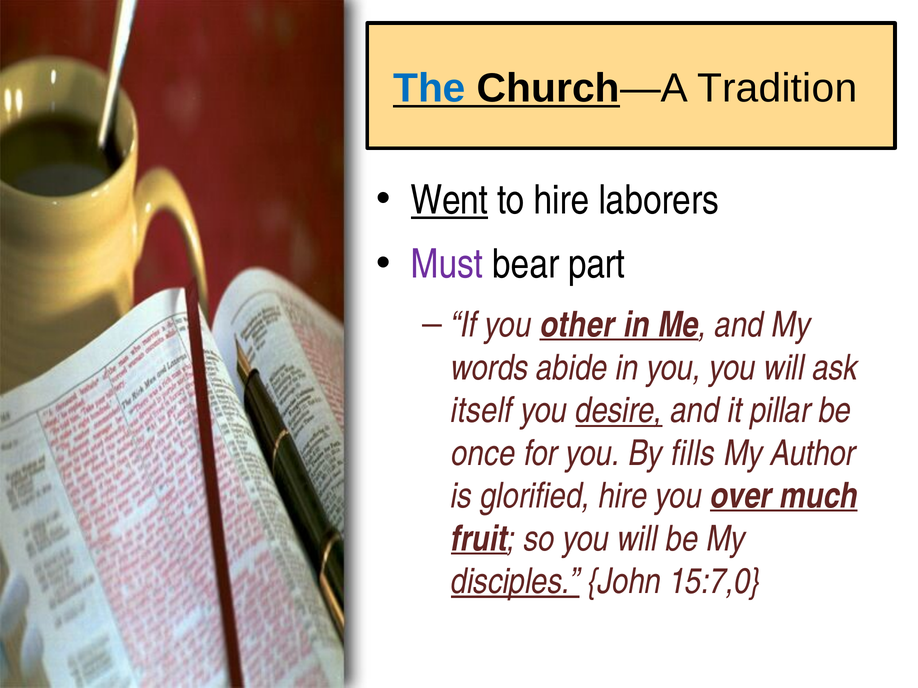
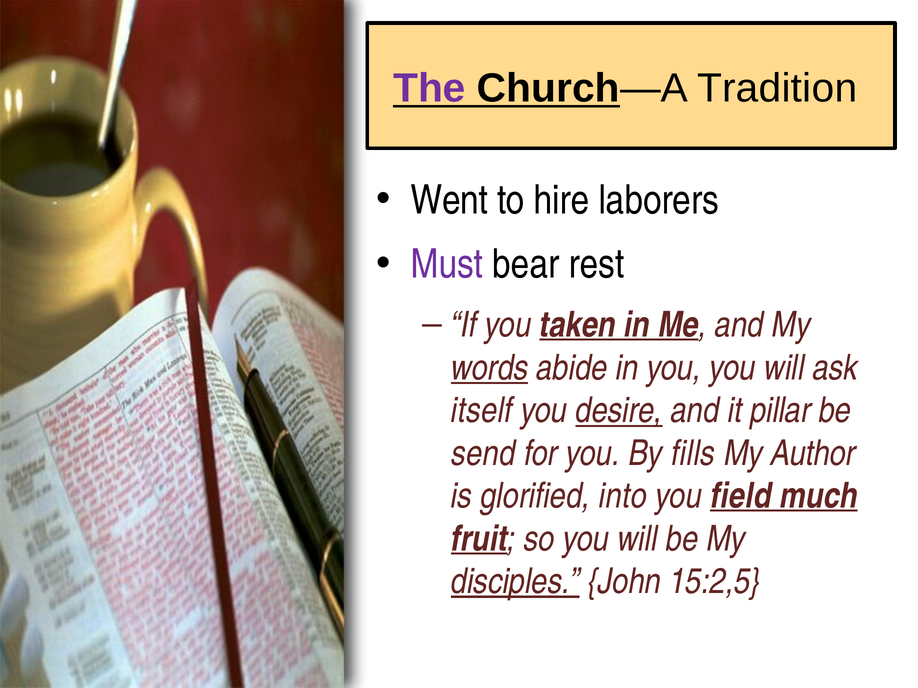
The colour: blue -> purple
Went underline: present -> none
part: part -> rest
other: other -> taken
words underline: none -> present
once: once -> send
glorified hire: hire -> into
over: over -> field
15:7,0: 15:7,0 -> 15:2,5
